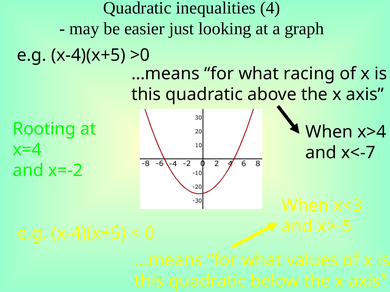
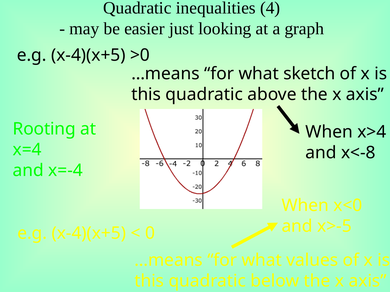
racing: racing -> sketch
x<-7: x<-7 -> x<-8
x=-2: x=-2 -> x=-4
x<3: x<3 -> x<0
